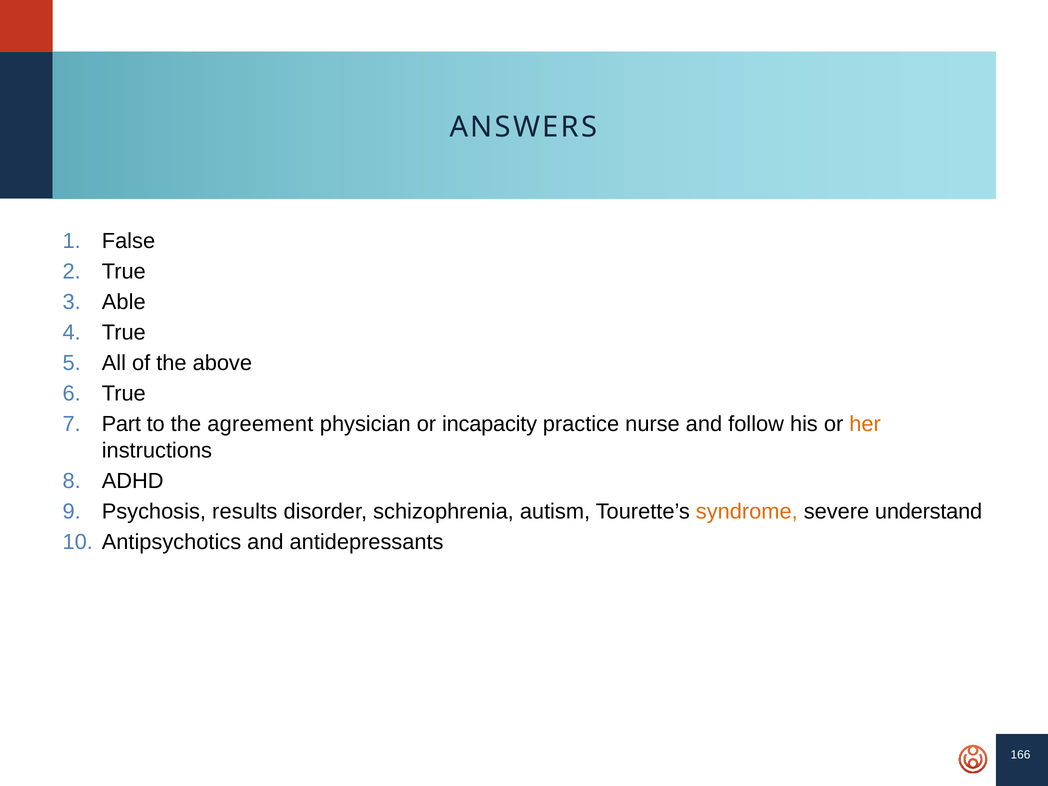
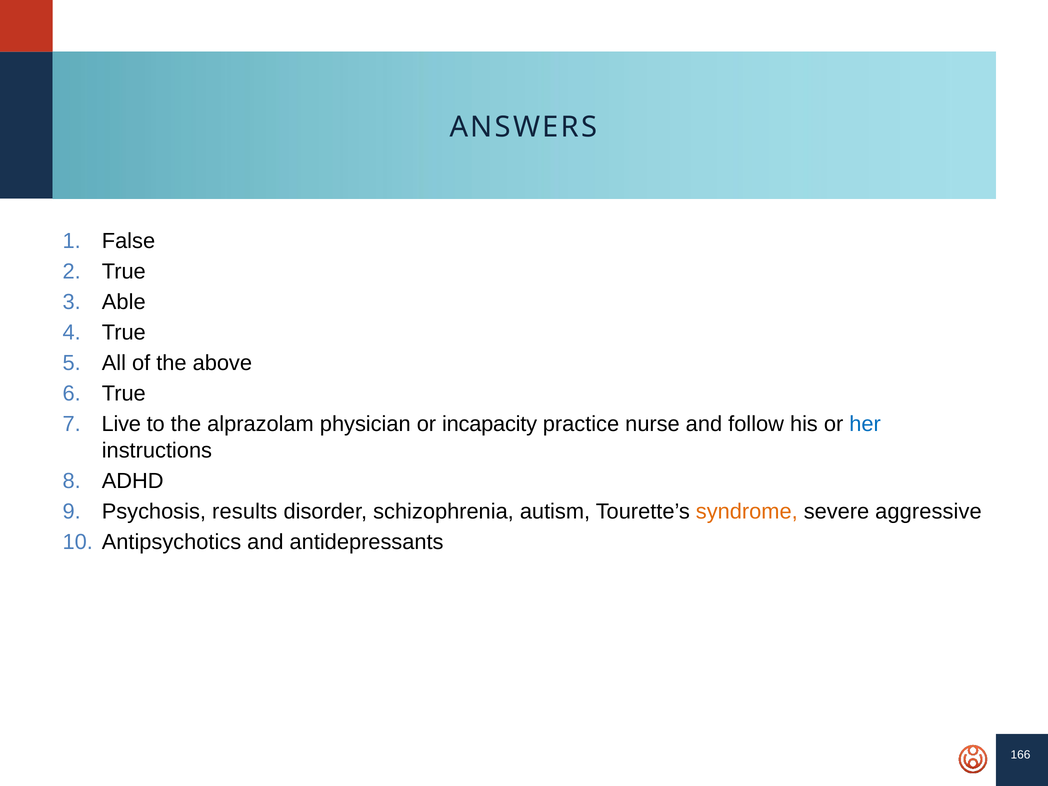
Part: Part -> Live
agreement: agreement -> alprazolam
her colour: orange -> blue
understand: understand -> aggressive
